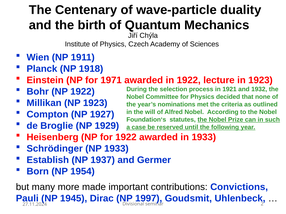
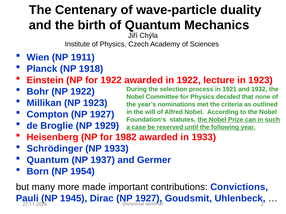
for 1971: 1971 -> 1922
for 1922: 1922 -> 1982
Establish at (48, 160): Establish -> Quantum
Dirac NP 1997: 1997 -> 1927
